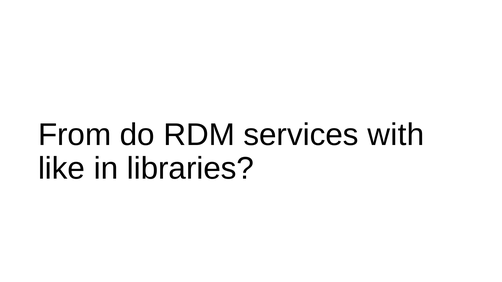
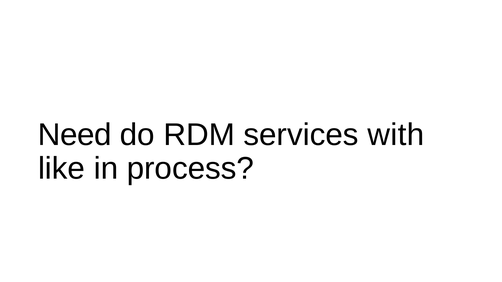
From: From -> Need
libraries: libraries -> process
